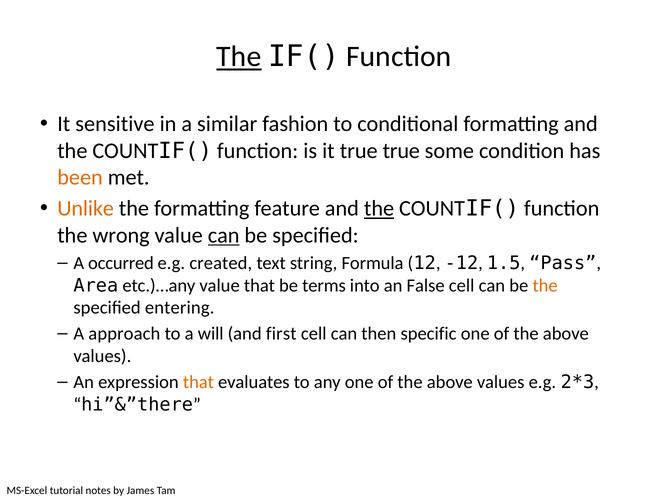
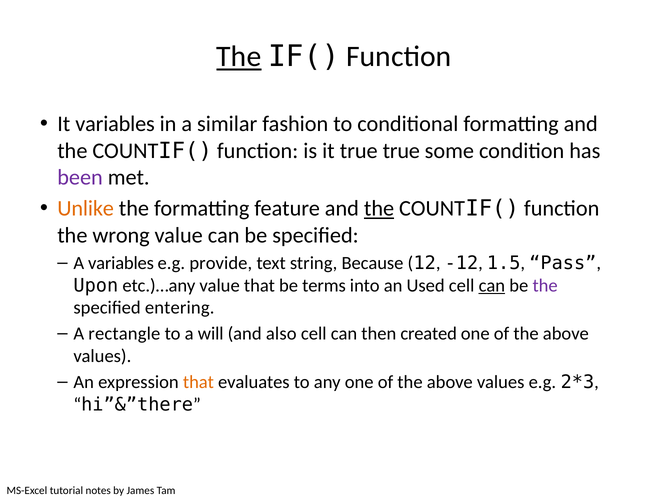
It sensitive: sensitive -> variables
been colour: orange -> purple
can at (224, 235) underline: present -> none
A occurred: occurred -> variables
created: created -> provide
Formula: Formula -> Because
Area: Area -> Upon
False: False -> Used
can at (492, 286) underline: none -> present
the at (545, 286) colour: orange -> purple
approach: approach -> rectangle
first: first -> also
specific: specific -> created
